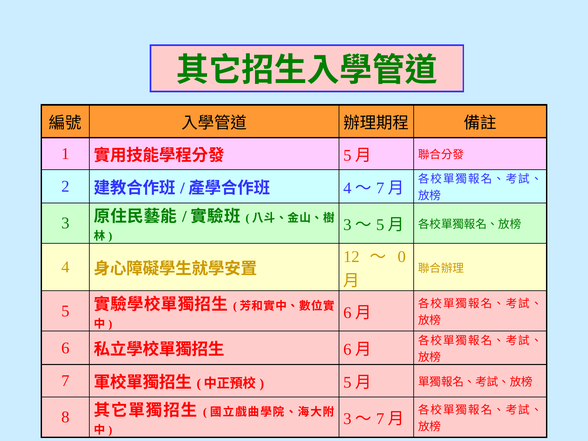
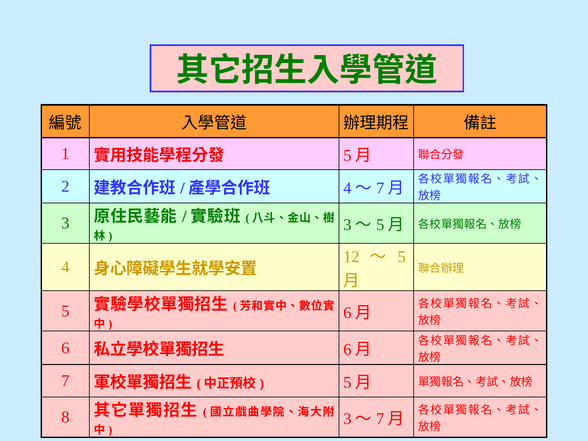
0 at (402, 257): 0 -> 5
